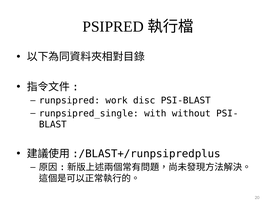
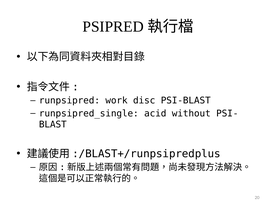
with: with -> acid
